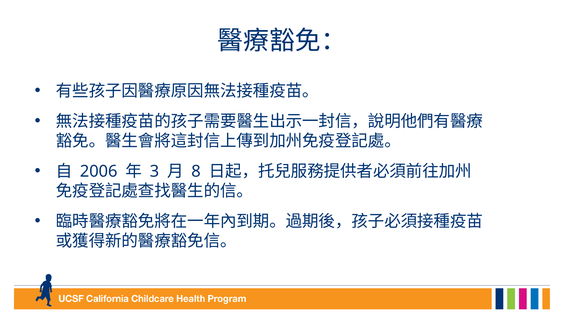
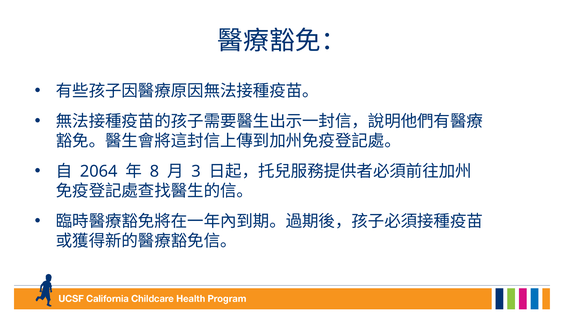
2006: 2006 -> 2064
3: 3 -> 8
8: 8 -> 3
